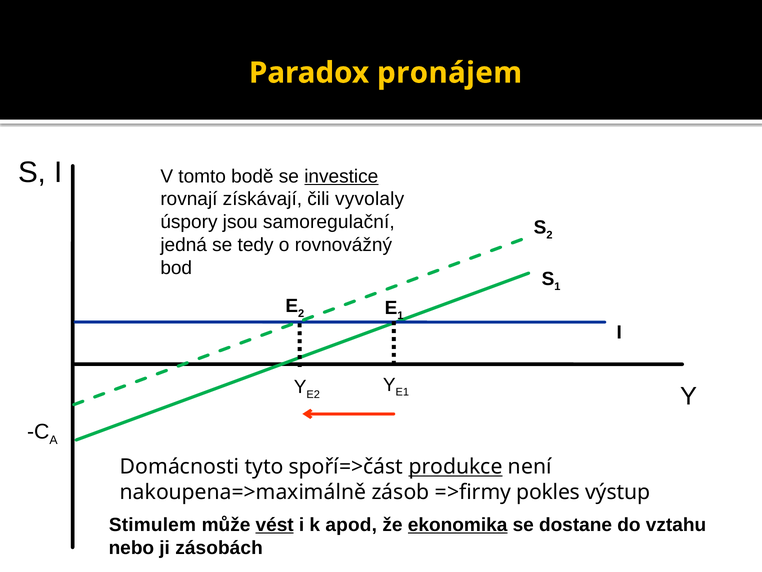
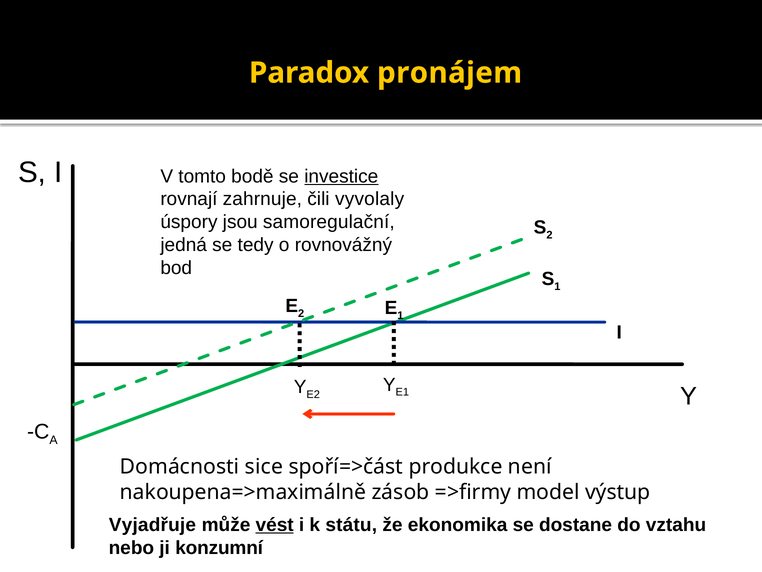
získávají: získávají -> zahrnuje
tyto: tyto -> sice
produkce underline: present -> none
pokles: pokles -> model
Stimulem: Stimulem -> Vyjadřuje
apod: apod -> státu
ekonomika underline: present -> none
zásobách: zásobách -> konzumní
